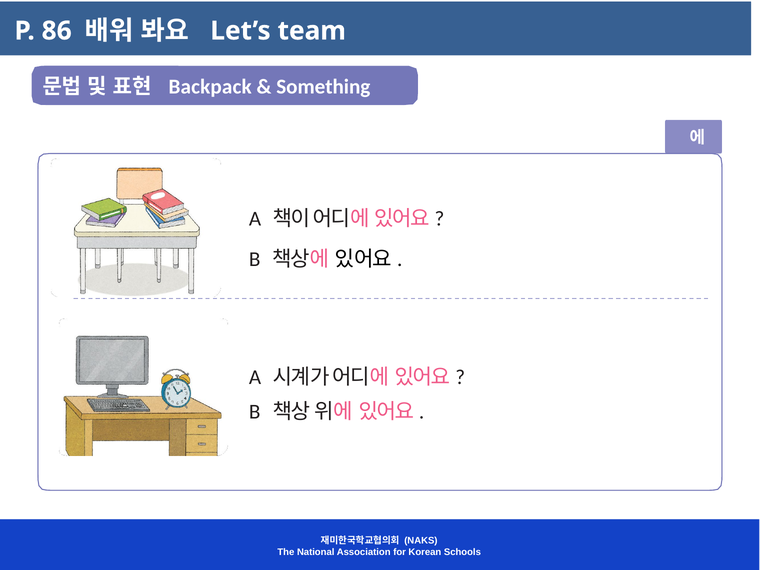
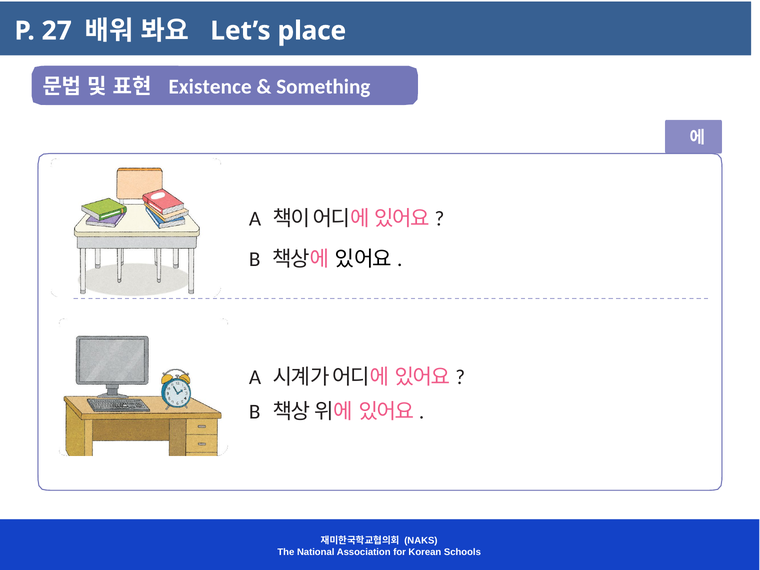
86: 86 -> 27
team: team -> place
Backpack: Backpack -> Existence
